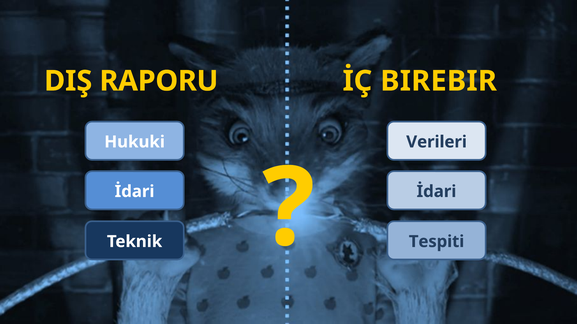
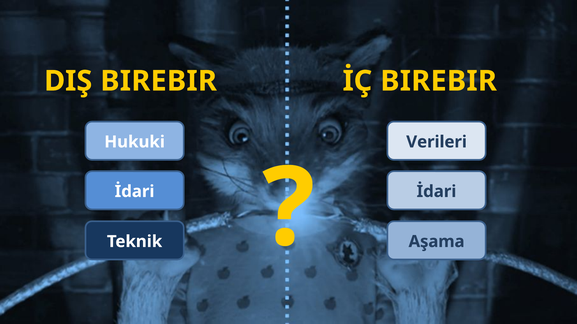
DIŞ RAPORU: RAPORU -> BIREBIR
Tespiti: Tespiti -> Aşama
